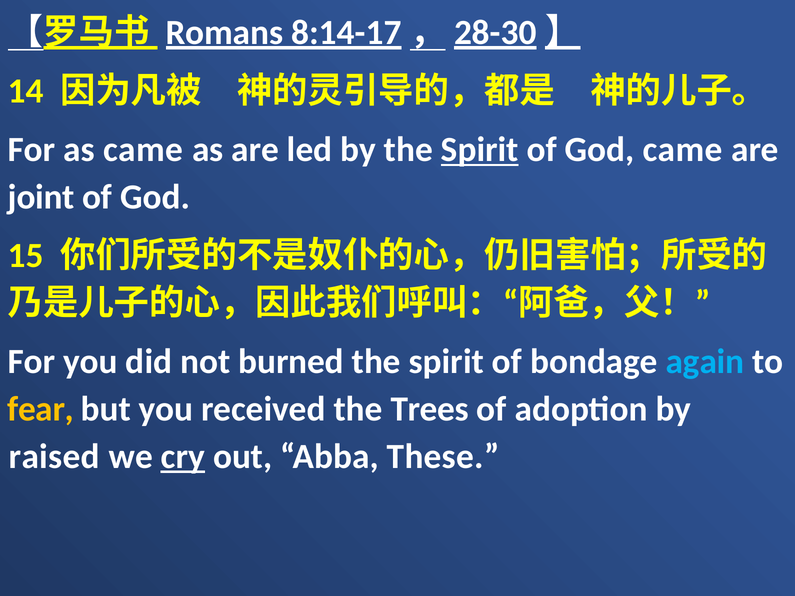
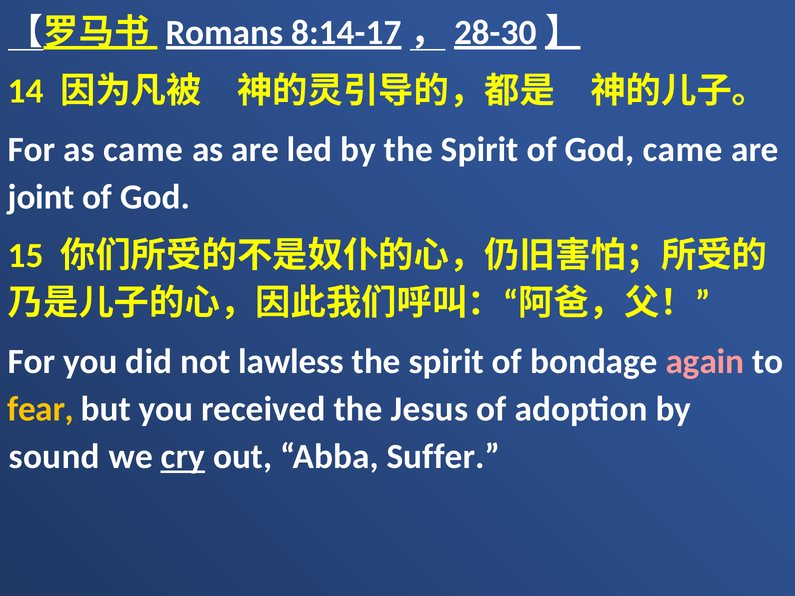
Spirit at (480, 150) underline: present -> none
burned: burned -> lawless
again colour: light blue -> pink
Trees: Trees -> Jesus
raised: raised -> sound
These: These -> Suffer
